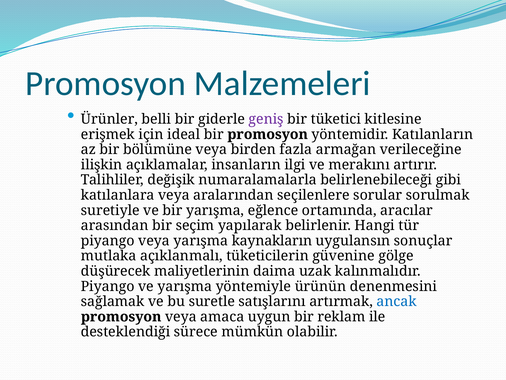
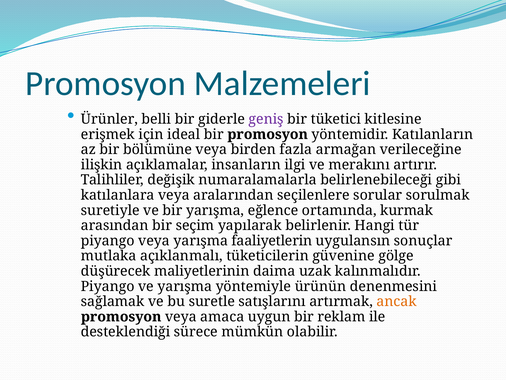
aracılar: aracılar -> kurmak
kaynakların: kaynakların -> faaliyetlerin
ancak colour: blue -> orange
